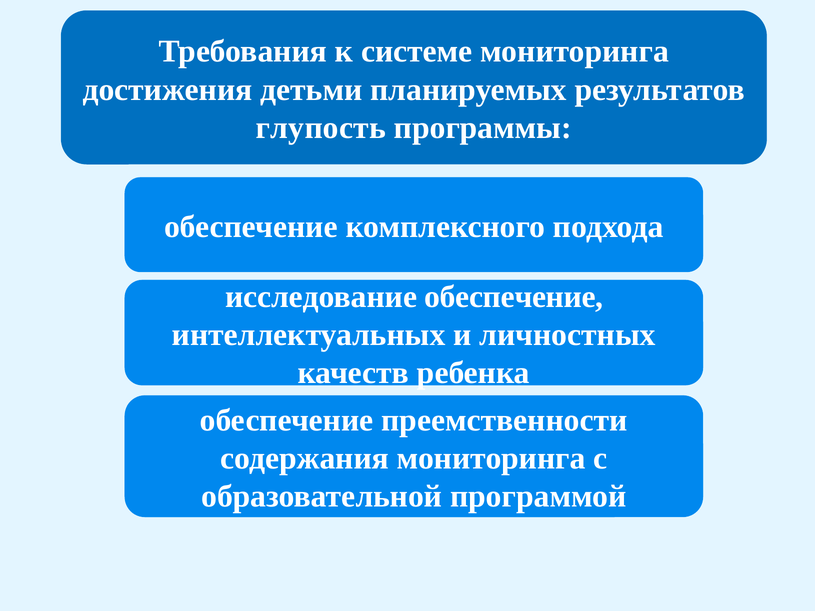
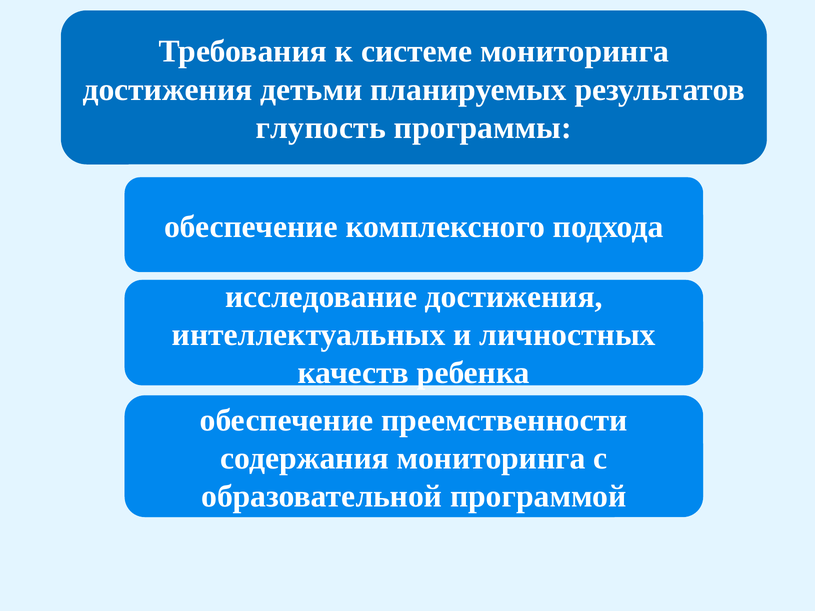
исследование обеспечение: обеспечение -> достижения
